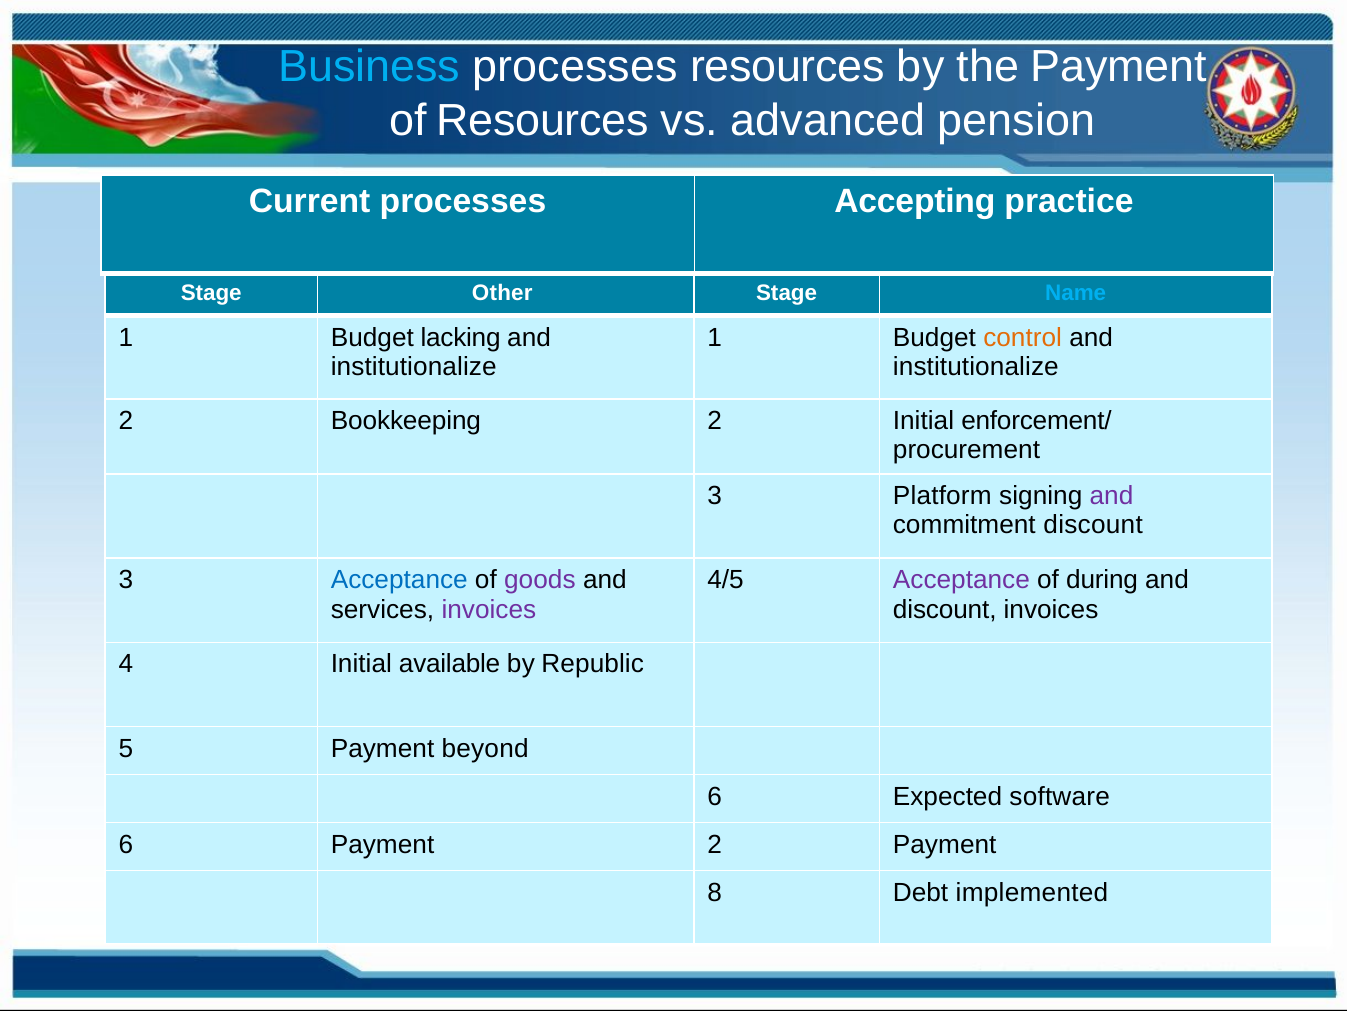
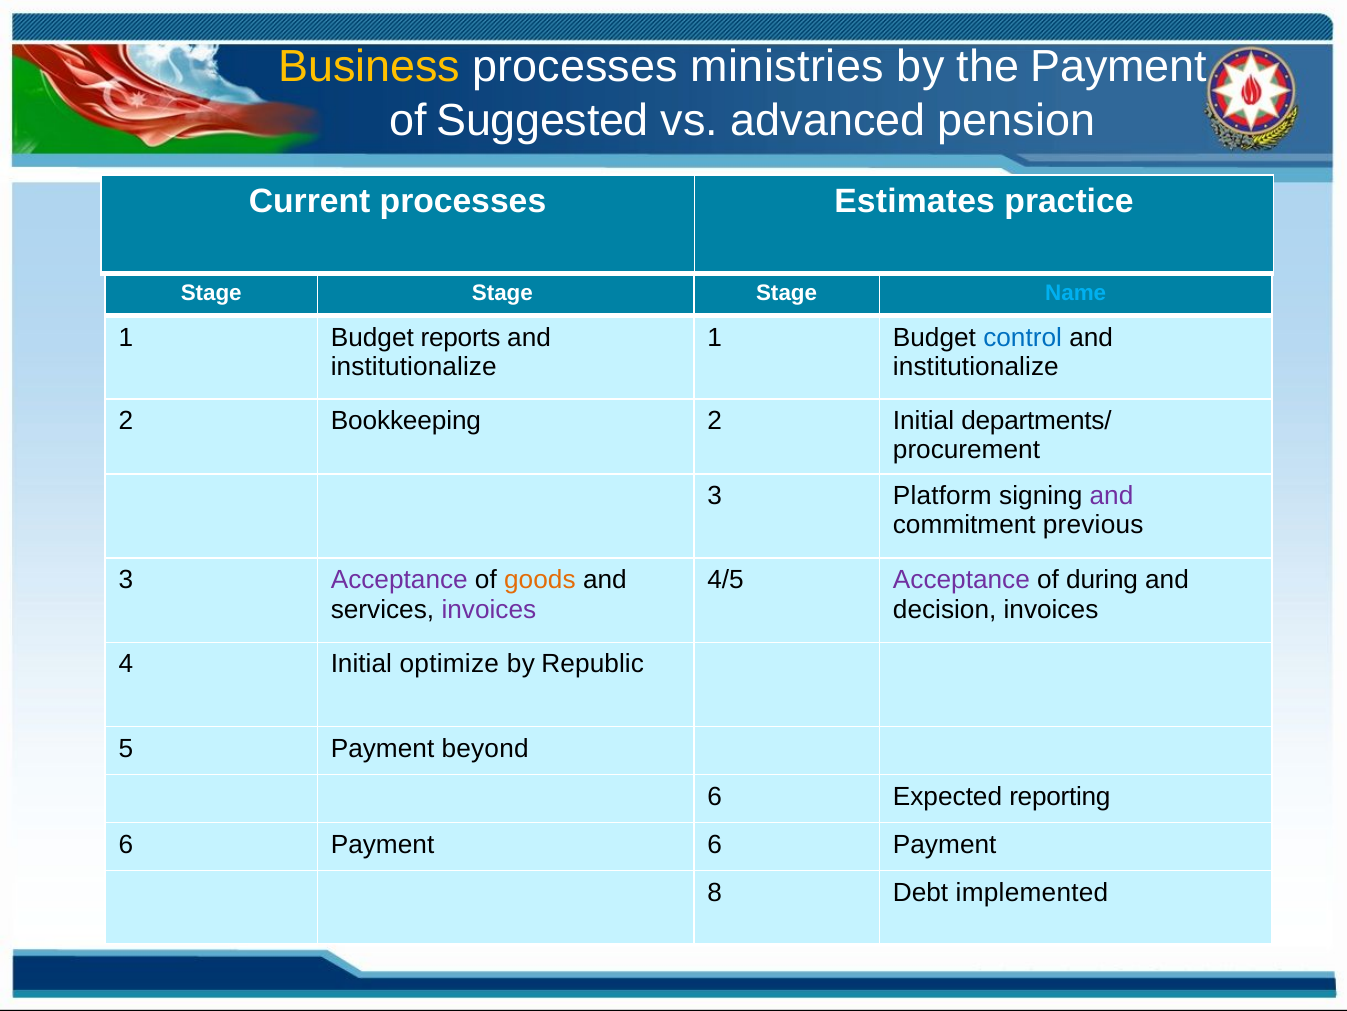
Business colour: light blue -> yellow
processes resources: resources -> ministries
of Resources: Resources -> Suggested
Accepting: Accepting -> Estimates
Other at (502, 293): Other -> Stage
lacking: lacking -> reports
control colour: orange -> blue
enforcement/: enforcement/ -> departments/
commitment discount: discount -> previous
Acceptance at (399, 580) colour: blue -> purple
goods colour: purple -> orange
discount at (945, 609): discount -> decision
available: available -> optimize
software: software -> reporting
Payment 2: 2 -> 6
